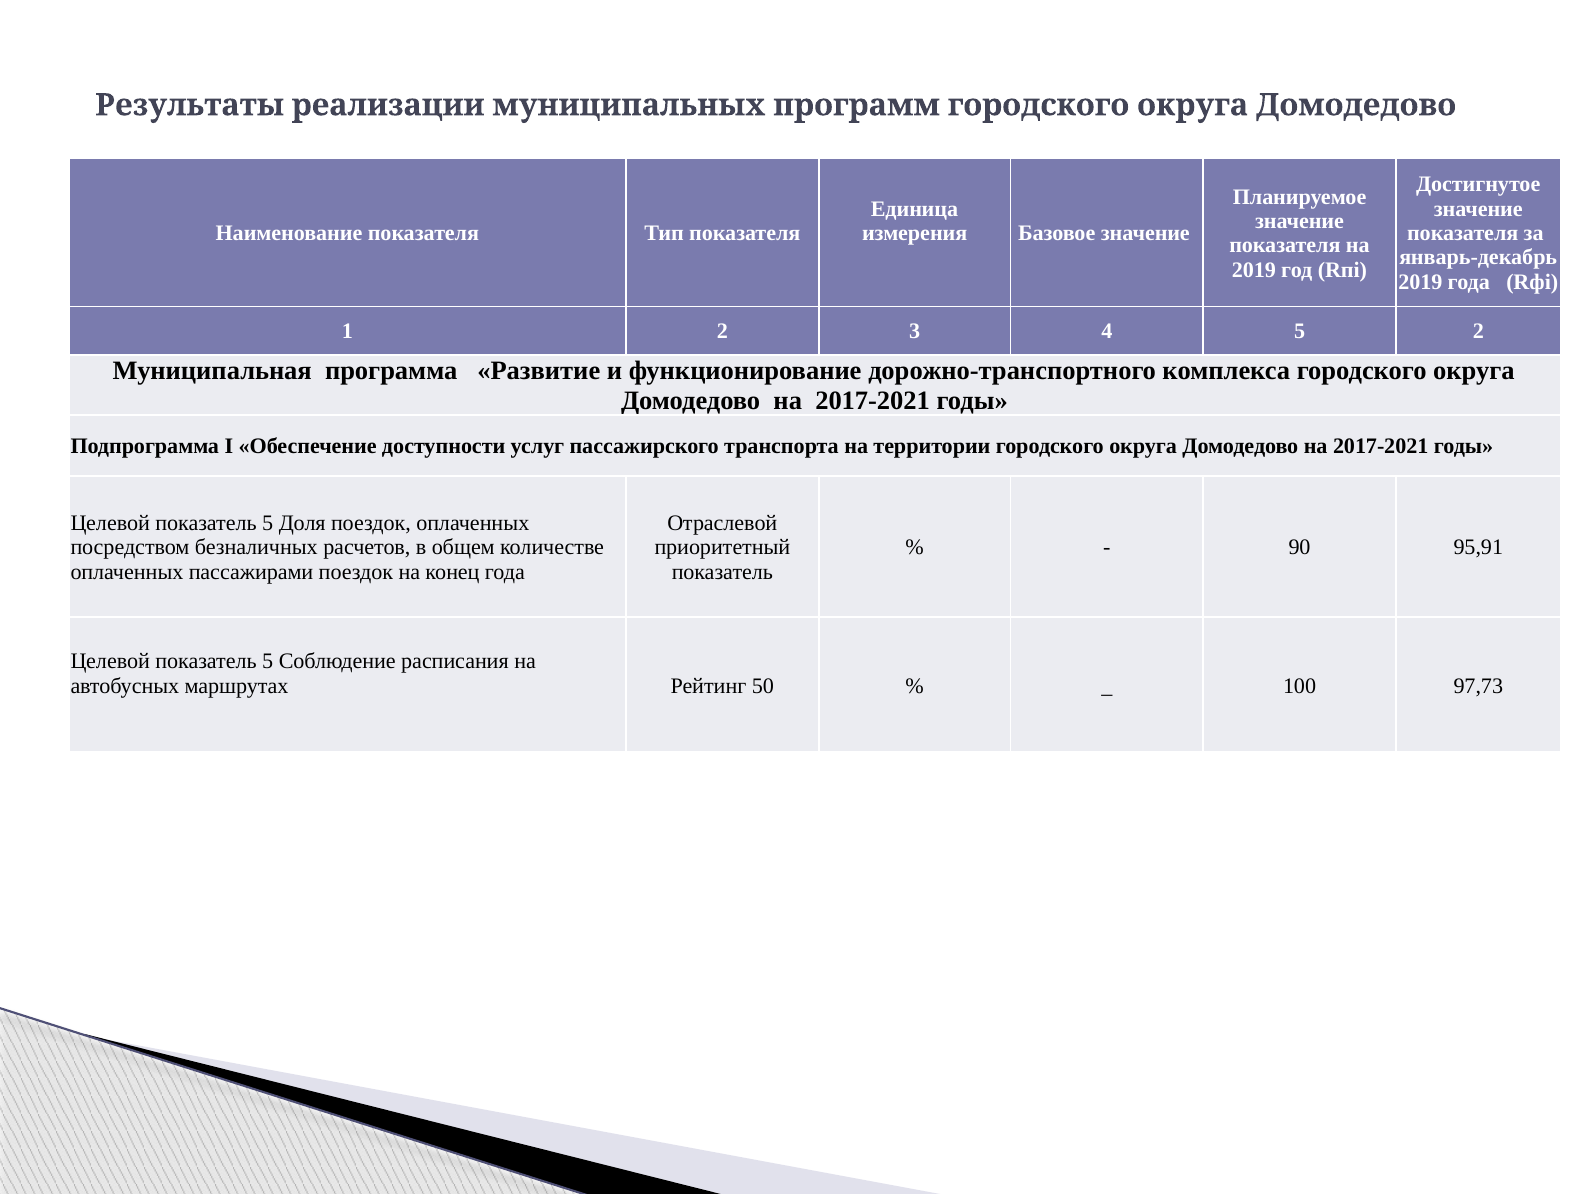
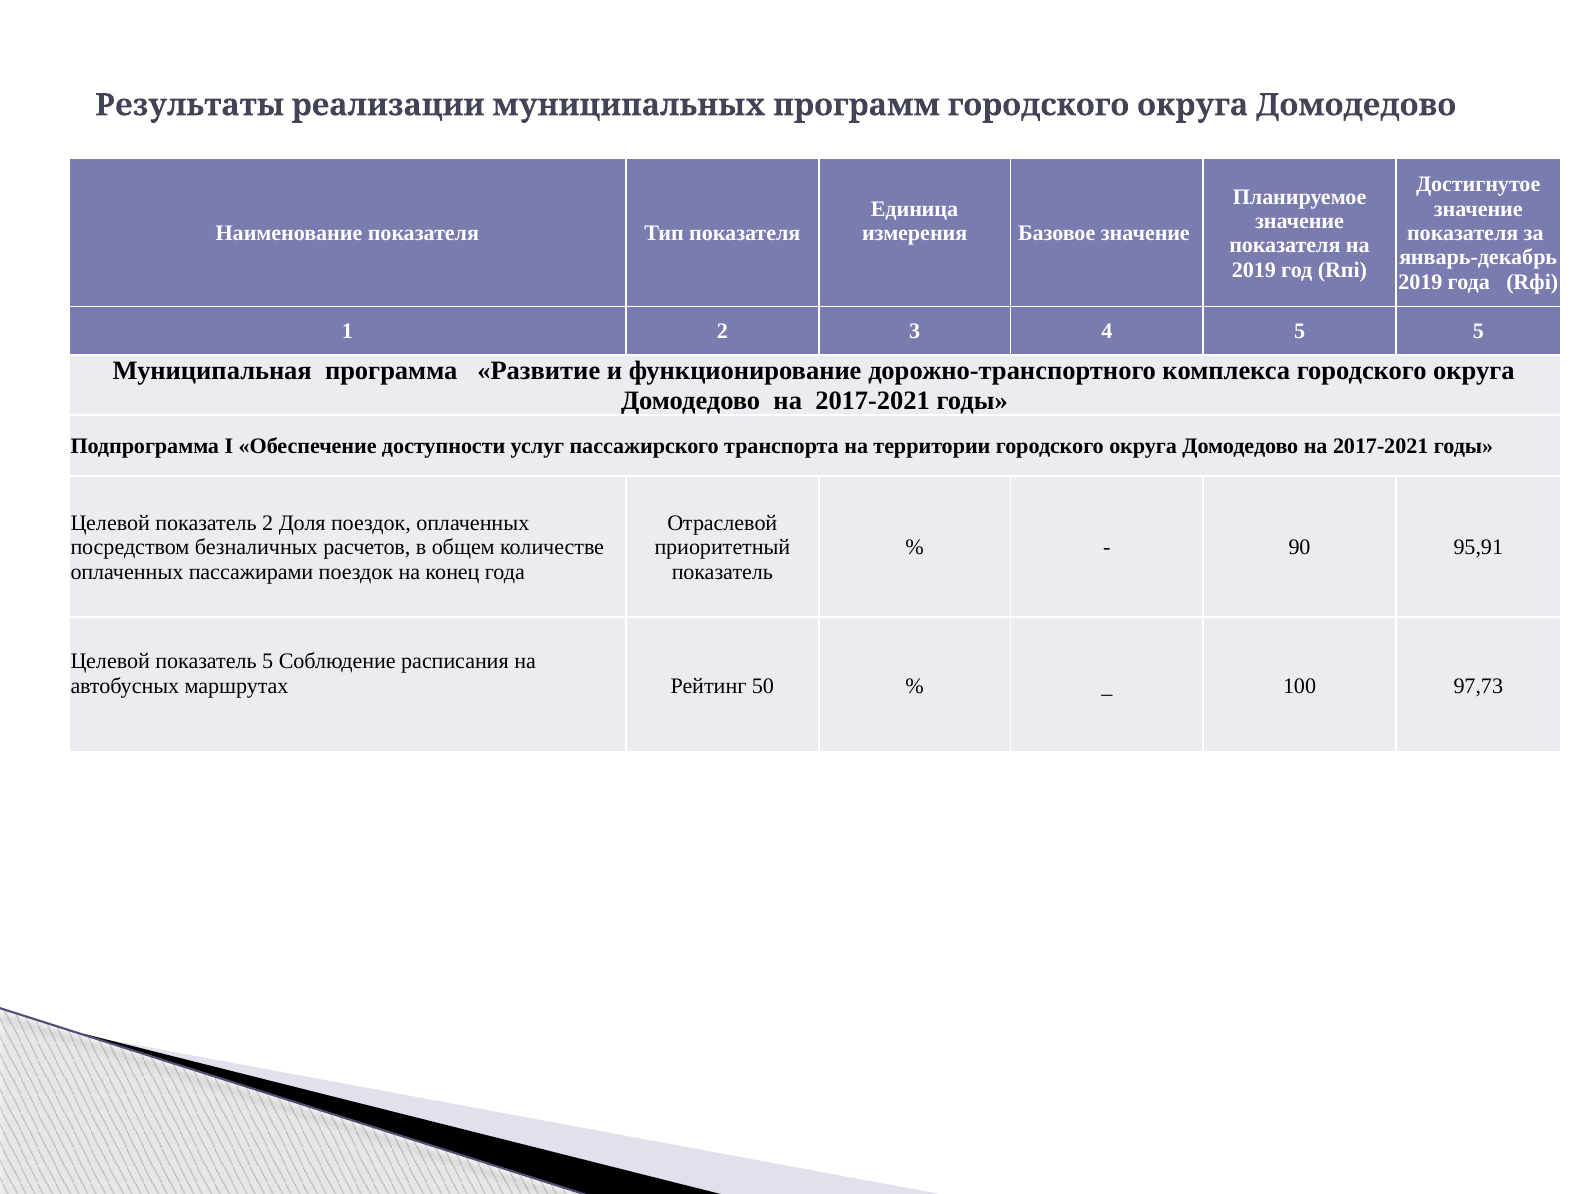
5 2: 2 -> 5
5 at (268, 523): 5 -> 2
